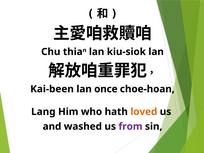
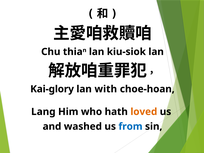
Kai-been: Kai-been -> Kai-glory
once: once -> with
from colour: purple -> blue
